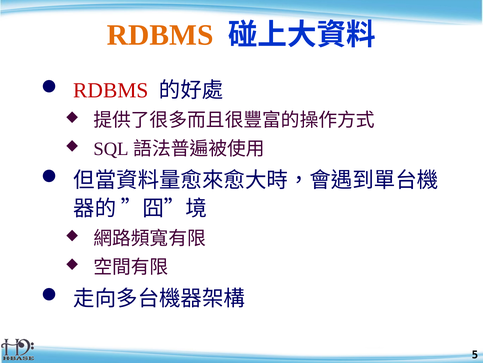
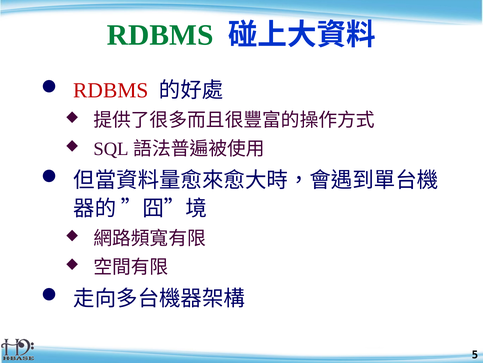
RDBMS at (160, 35) colour: orange -> green
